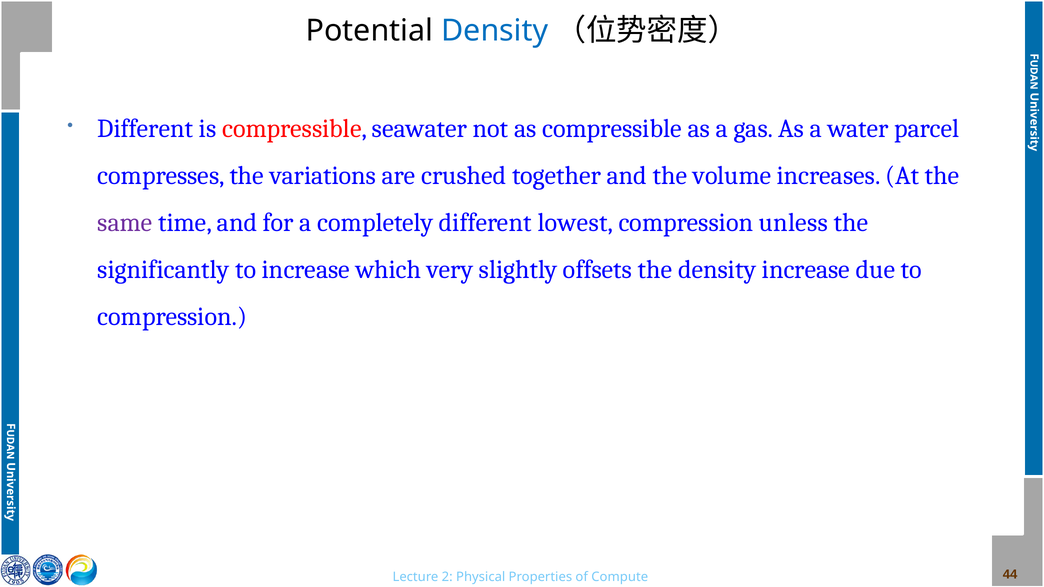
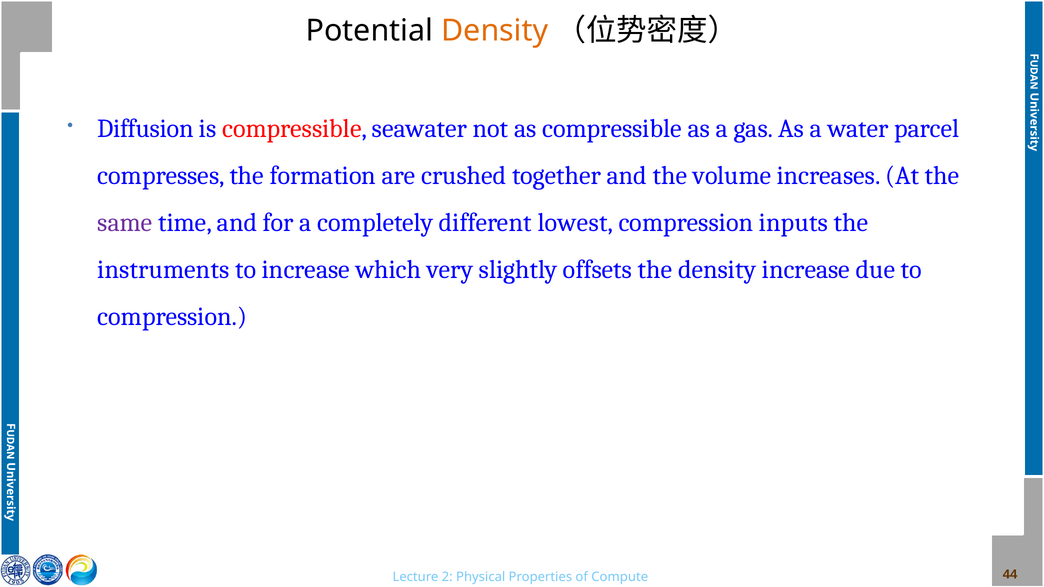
Density at (495, 31) colour: blue -> orange
Different at (145, 129): Different -> Diffusion
variations: variations -> formation
unless: unless -> inputs
significantly: significantly -> instruments
